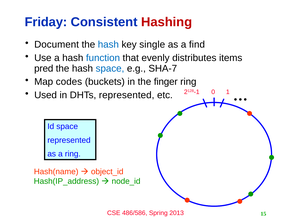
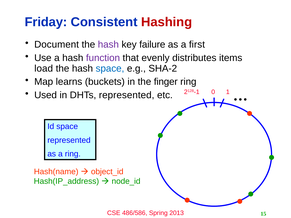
hash at (108, 45) colour: blue -> purple
single: single -> failure
find: find -> first
function colour: blue -> purple
pred: pred -> load
SHA-7: SHA-7 -> SHA-2
codes: codes -> learns
